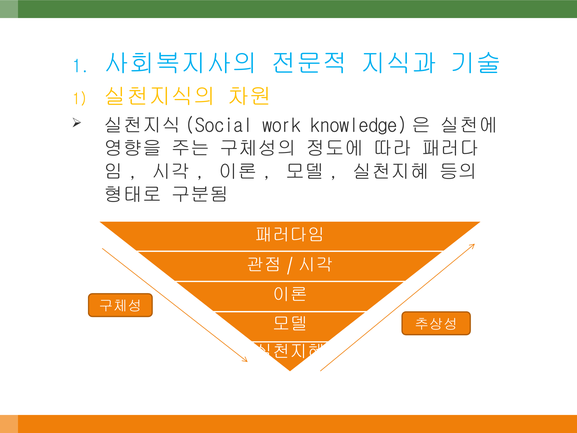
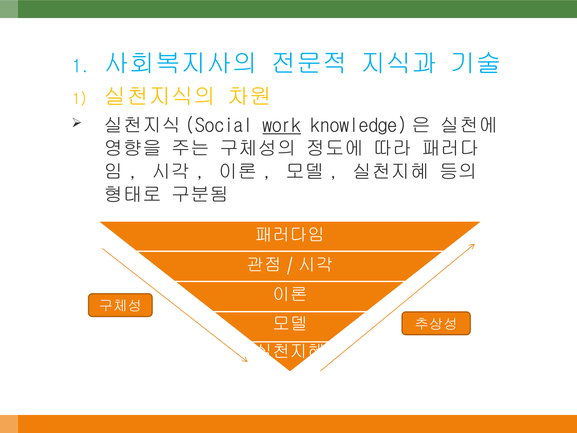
work underline: none -> present
